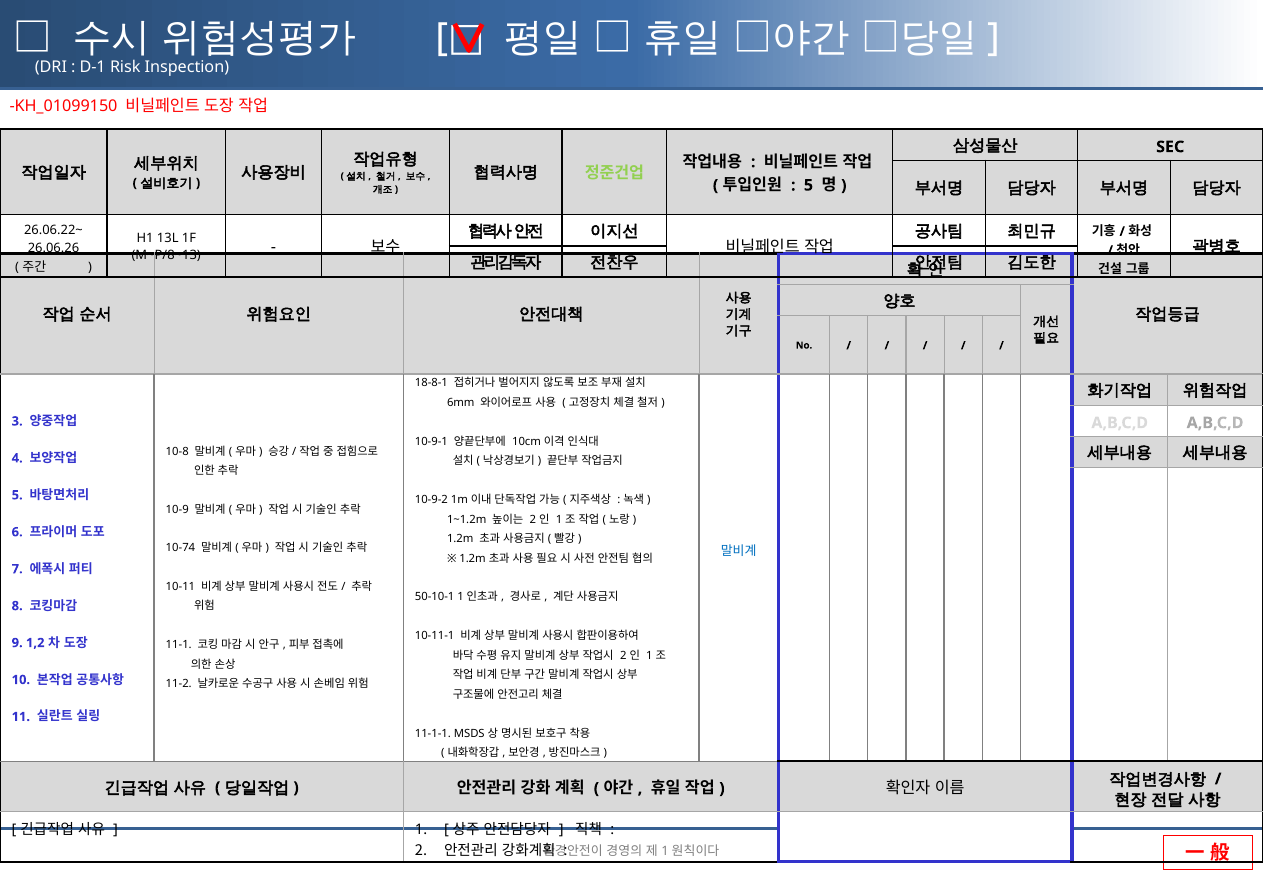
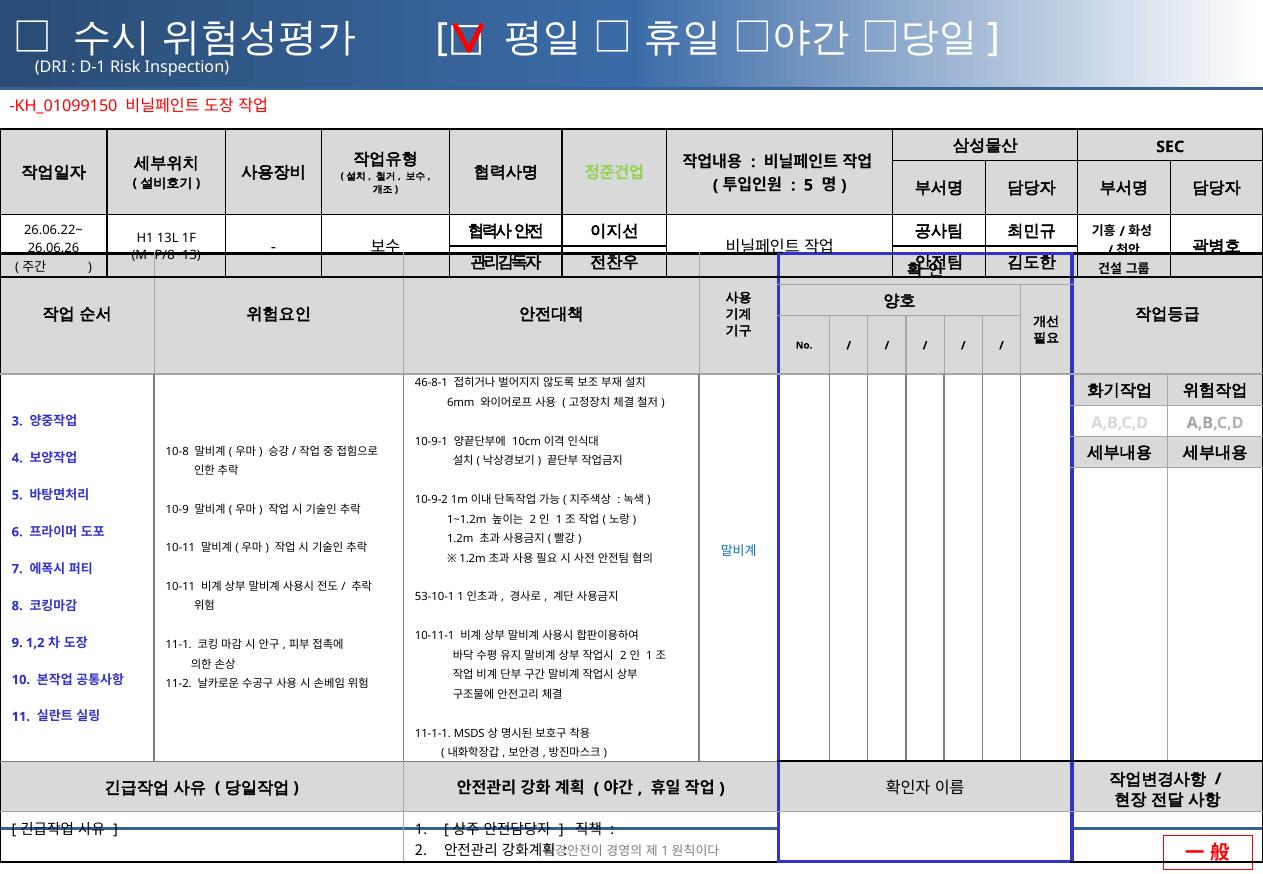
18-8-1: 18-8-1 -> 46-8-1
10-74 at (180, 548): 10-74 -> 10-11
50-10-1: 50-10-1 -> 53-10-1
